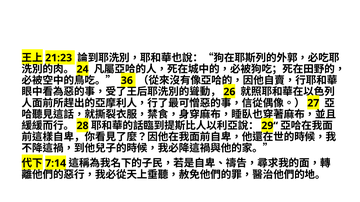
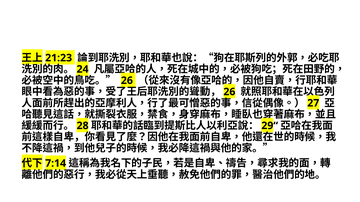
36 at (127, 81): 36 -> 26
